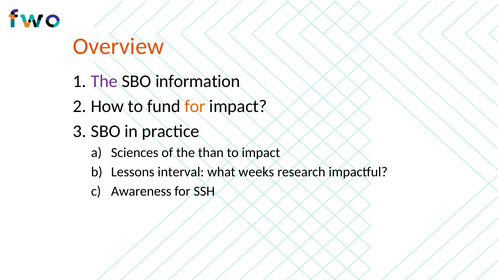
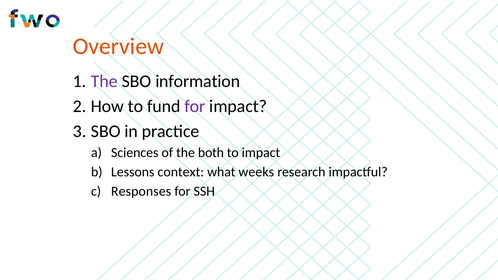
for at (195, 106) colour: orange -> purple
than: than -> both
interval: interval -> context
Awareness: Awareness -> Responses
